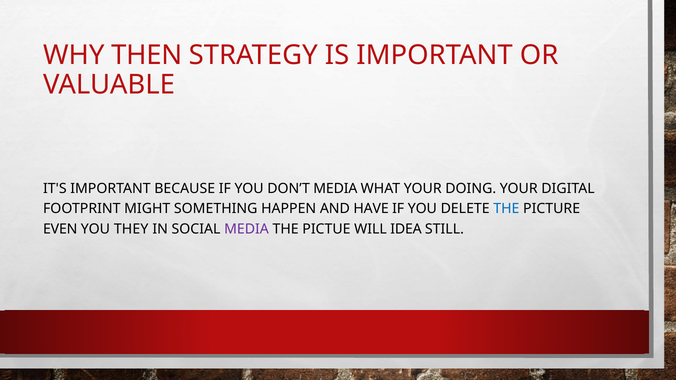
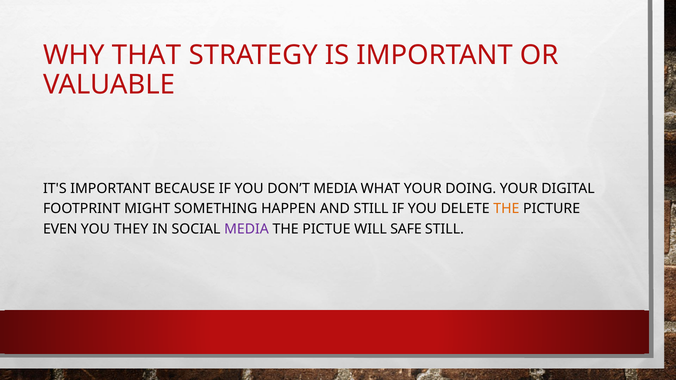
THEN: THEN -> THAT
AND HAVE: HAVE -> STILL
THE at (506, 209) colour: blue -> orange
IDEA: IDEA -> SAFE
